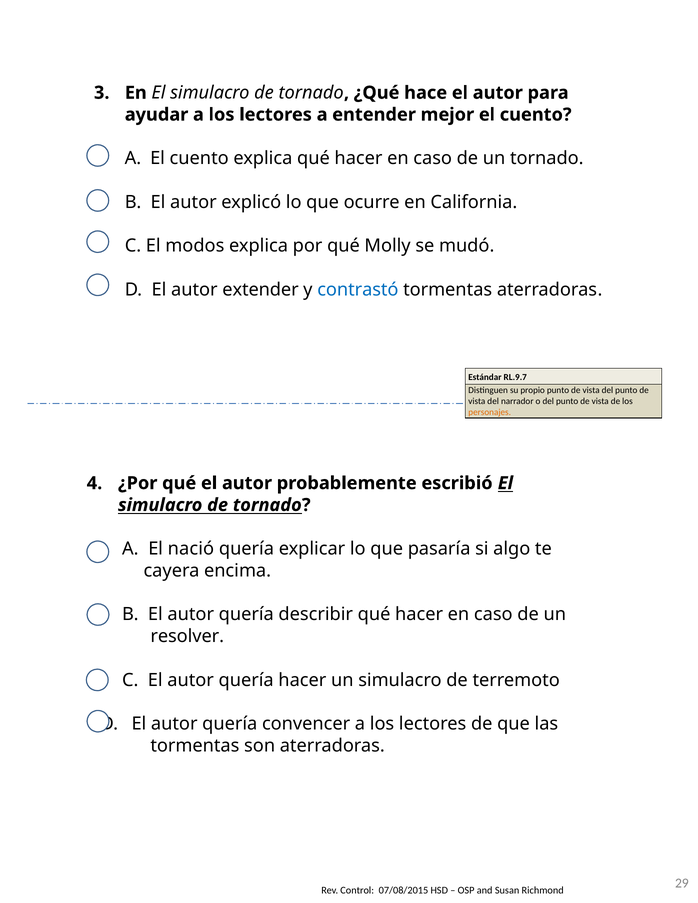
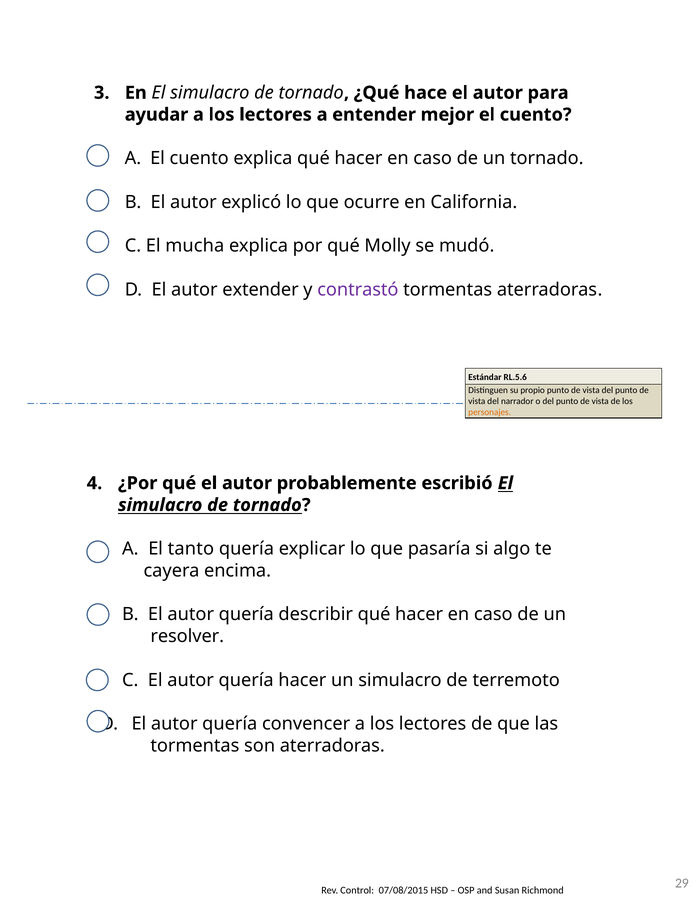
modos: modos -> mucha
contrastó colour: blue -> purple
RL.9.7: RL.9.7 -> RL.5.6
nació: nació -> tanto
